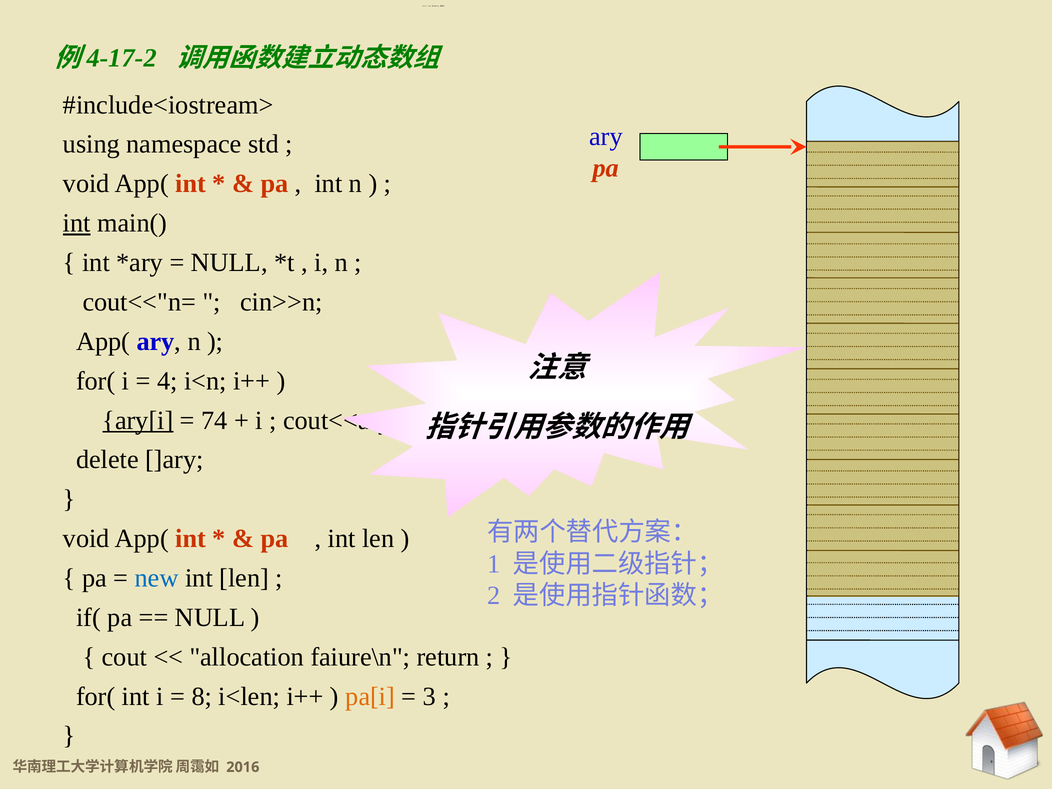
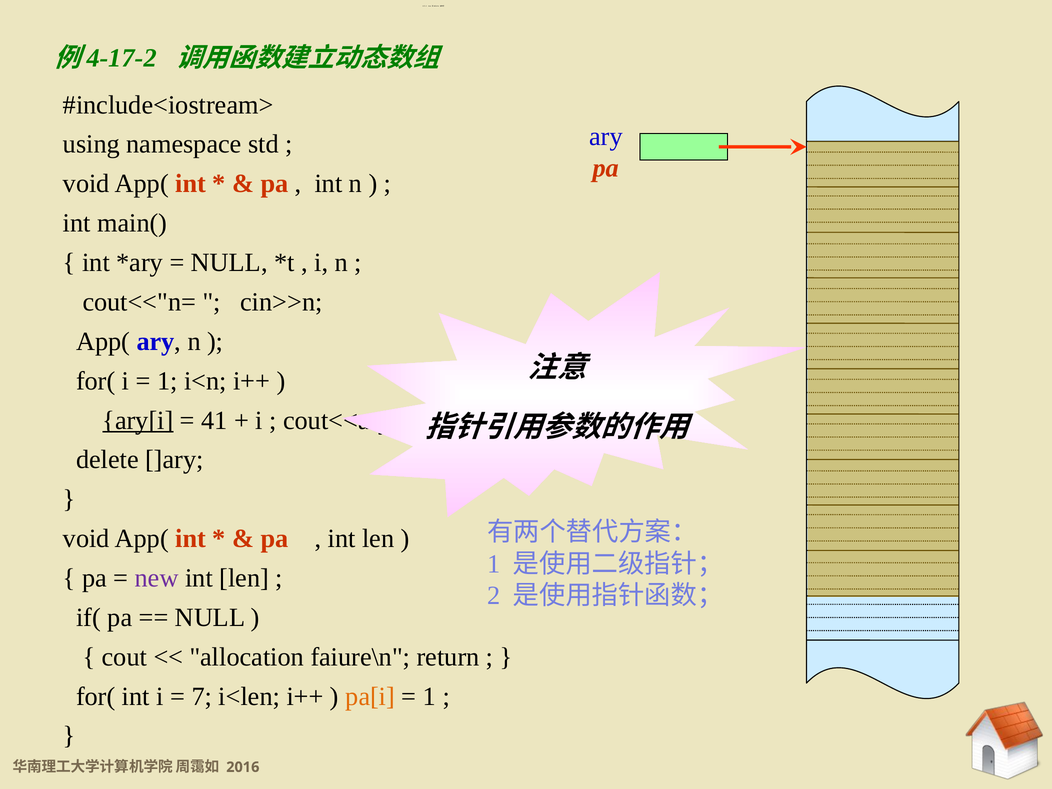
int at (77, 223) underline: present -> none
4 at (167, 381): 4 -> 1
74: 74 -> 41
new at (157, 578) colour: blue -> purple
8: 8 -> 7
3 at (429, 696): 3 -> 1
